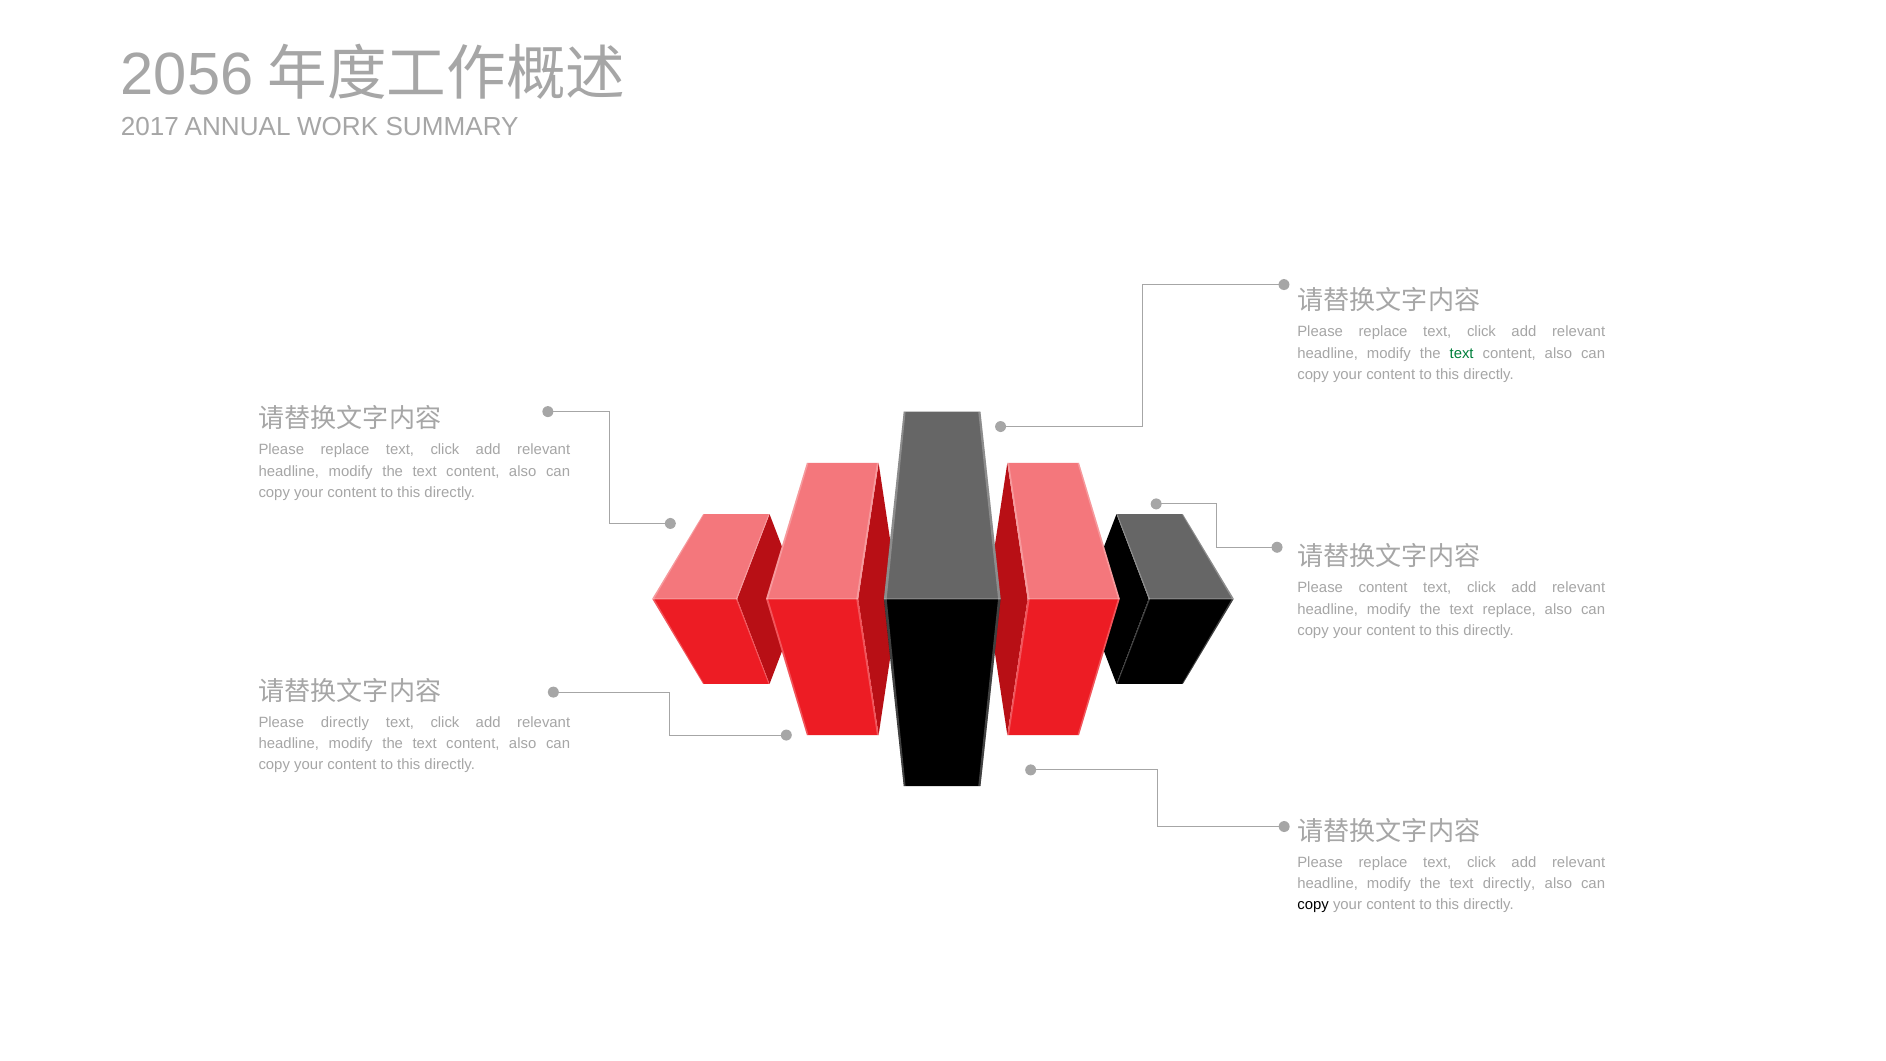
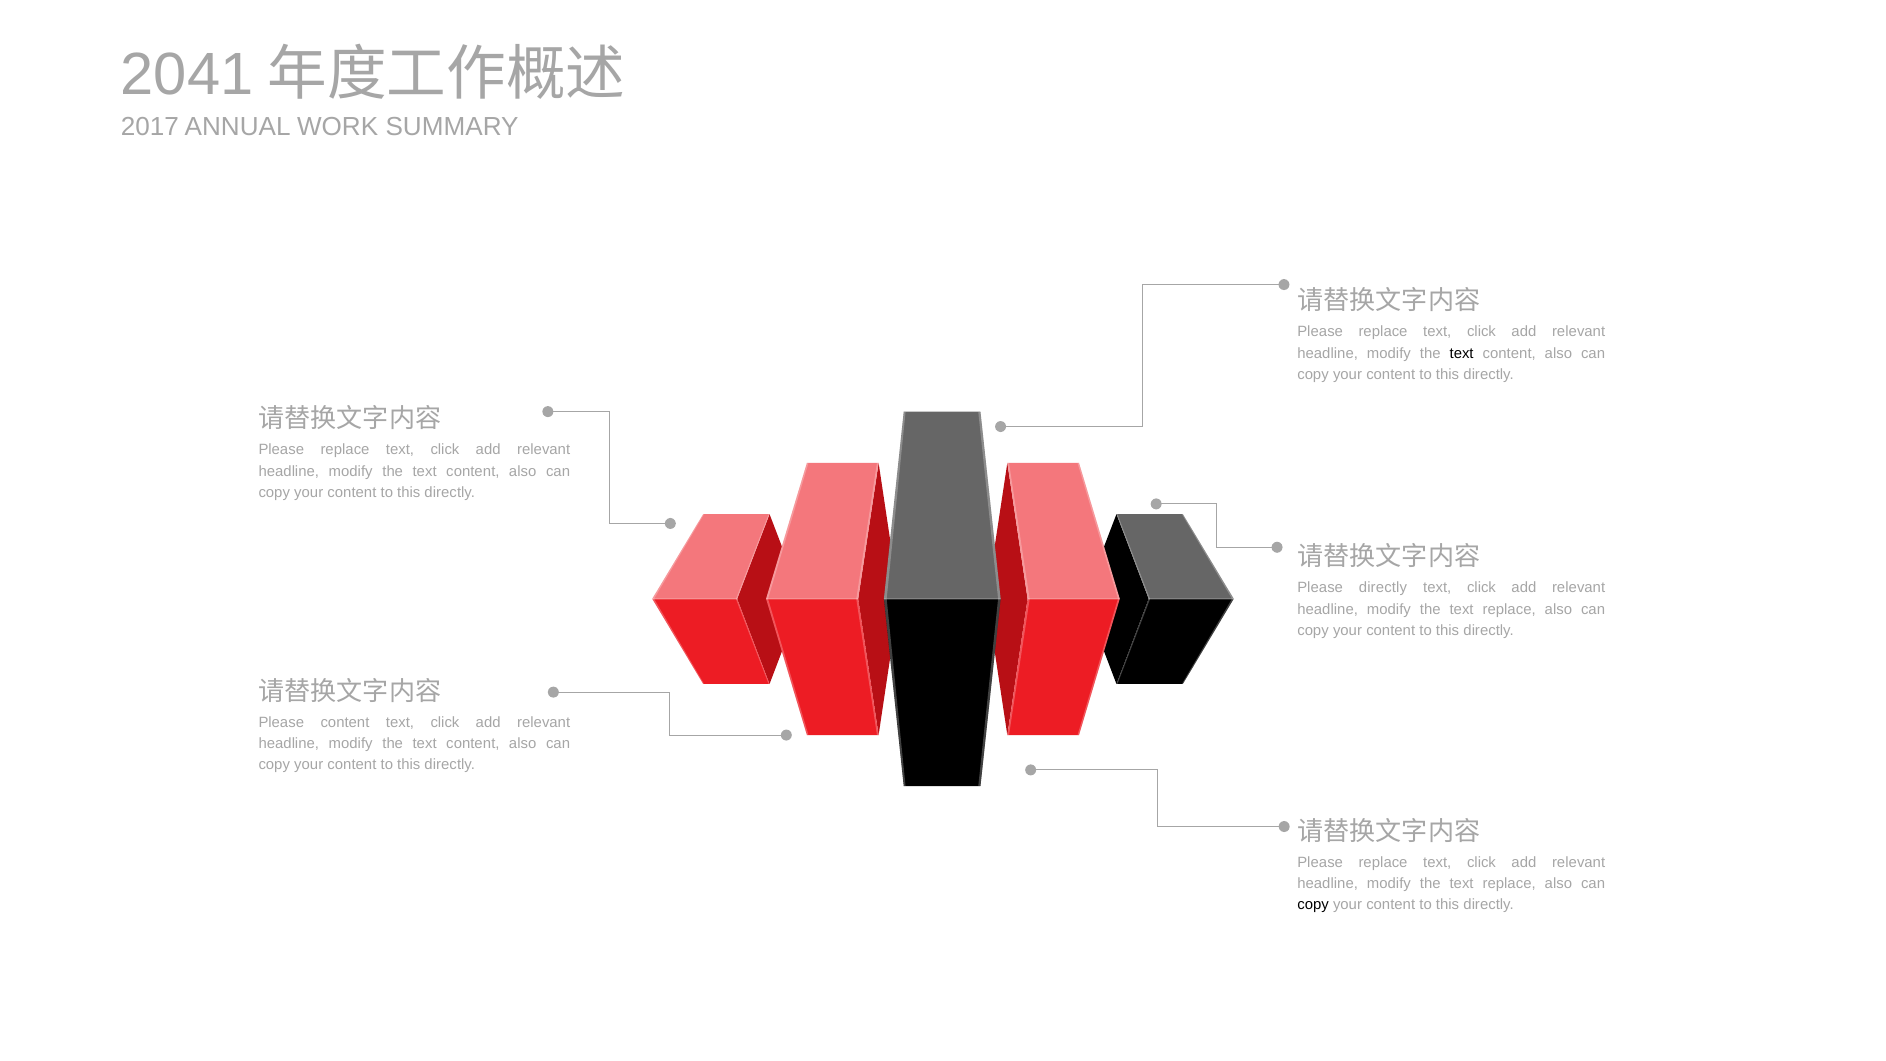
2056: 2056 -> 2041
text at (1462, 353) colour: green -> black
Please content: content -> directly
Please directly: directly -> content
directly at (1509, 883): directly -> replace
